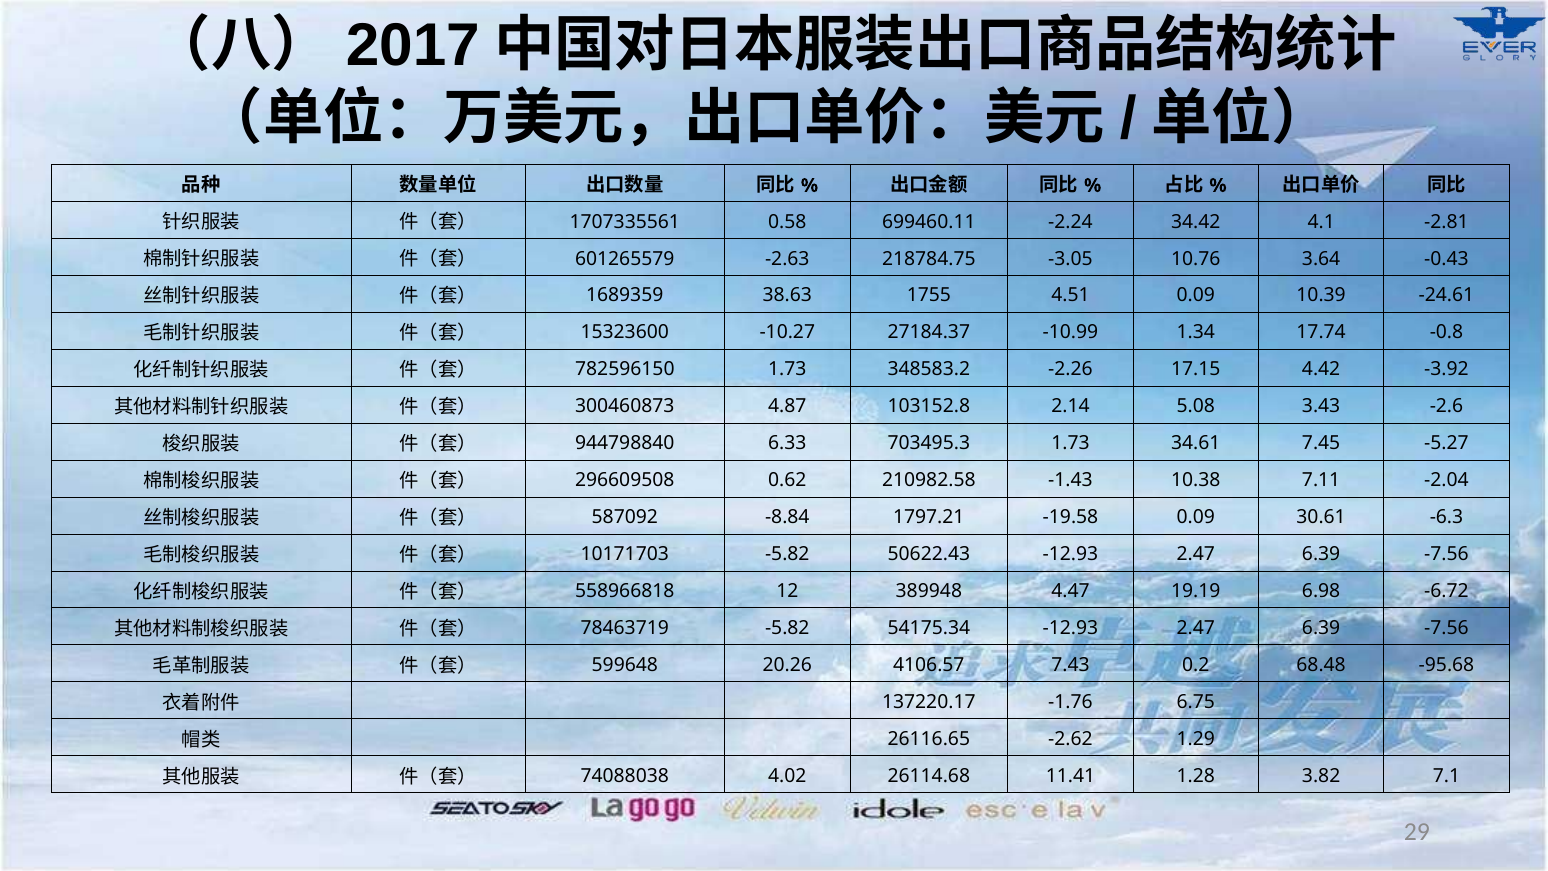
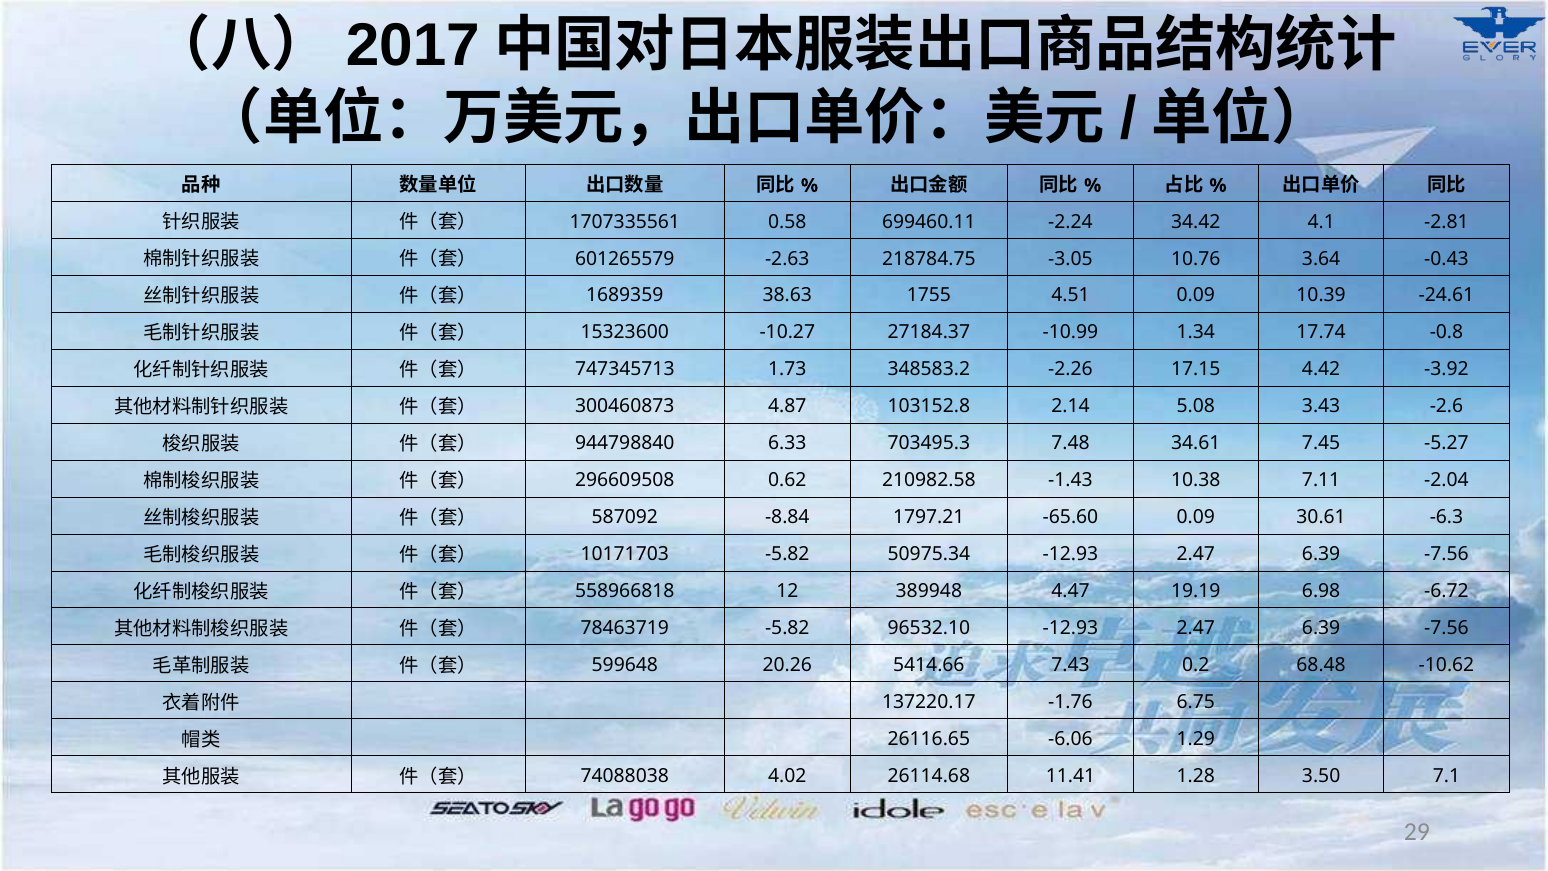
782596150: 782596150 -> 747345713
703495.3 1.73: 1.73 -> 7.48
-19.58: -19.58 -> -65.60
50622.43: 50622.43 -> 50975.34
54175.34: 54175.34 -> 96532.10
4106.57: 4106.57 -> 5414.66
-95.68: -95.68 -> -10.62
-2.62: -2.62 -> -6.06
3.82: 3.82 -> 3.50
